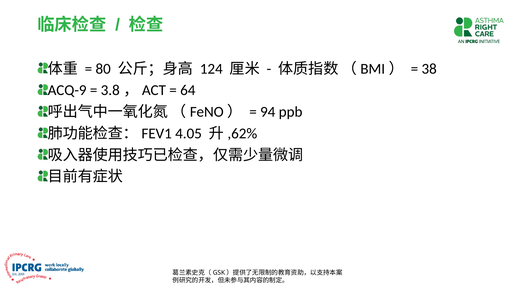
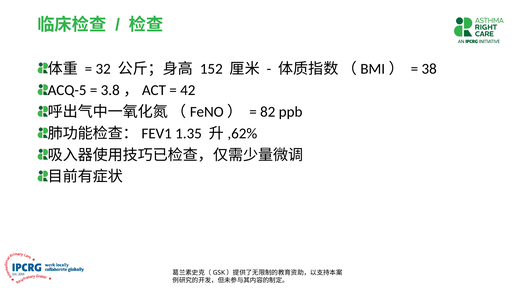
80: 80 -> 32
124: 124 -> 152
ACQ-9: ACQ-9 -> ACQ-5
64: 64 -> 42
94: 94 -> 82
4.05: 4.05 -> 1.35
